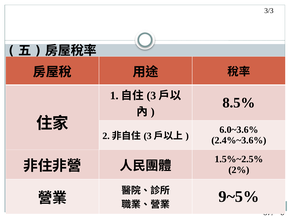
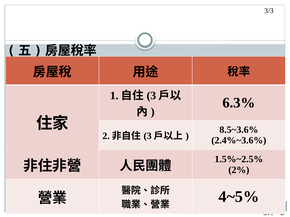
8.5%: 8.5% -> 6.3%
6.0~3.6%: 6.0~3.6% -> 8.5~3.6%
9~5%: 9~5% -> 4~5%
